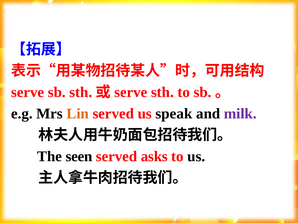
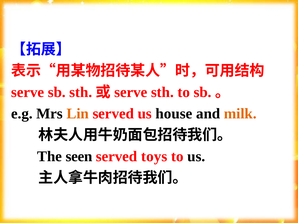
speak: speak -> house
milk colour: purple -> orange
asks: asks -> toys
